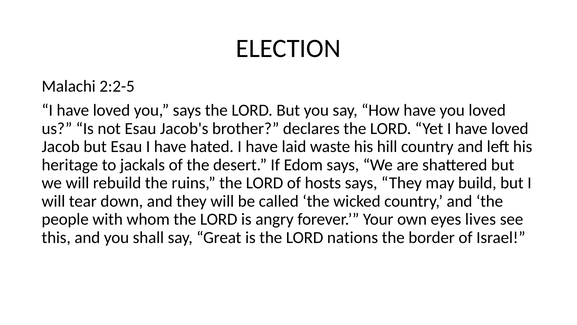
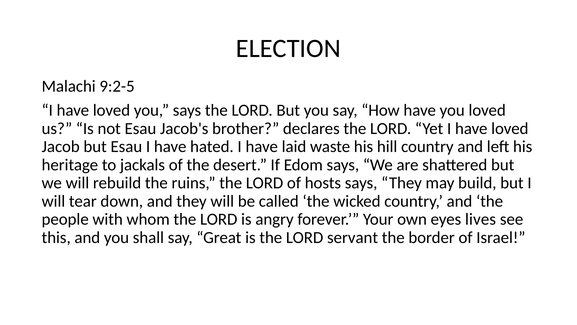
2:2-5: 2:2-5 -> 9:2-5
nations: nations -> servant
